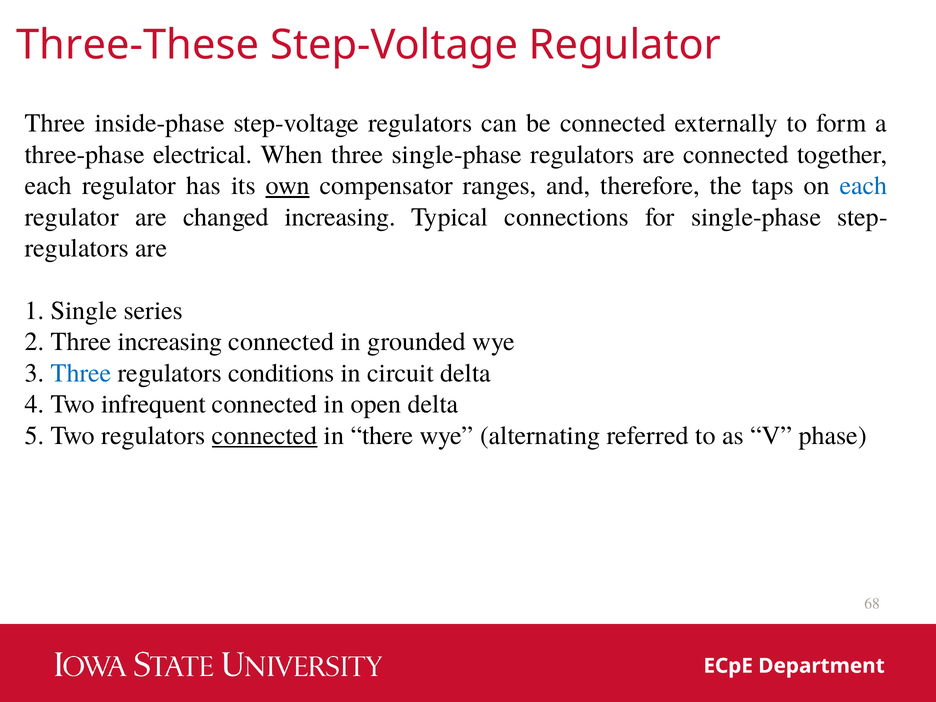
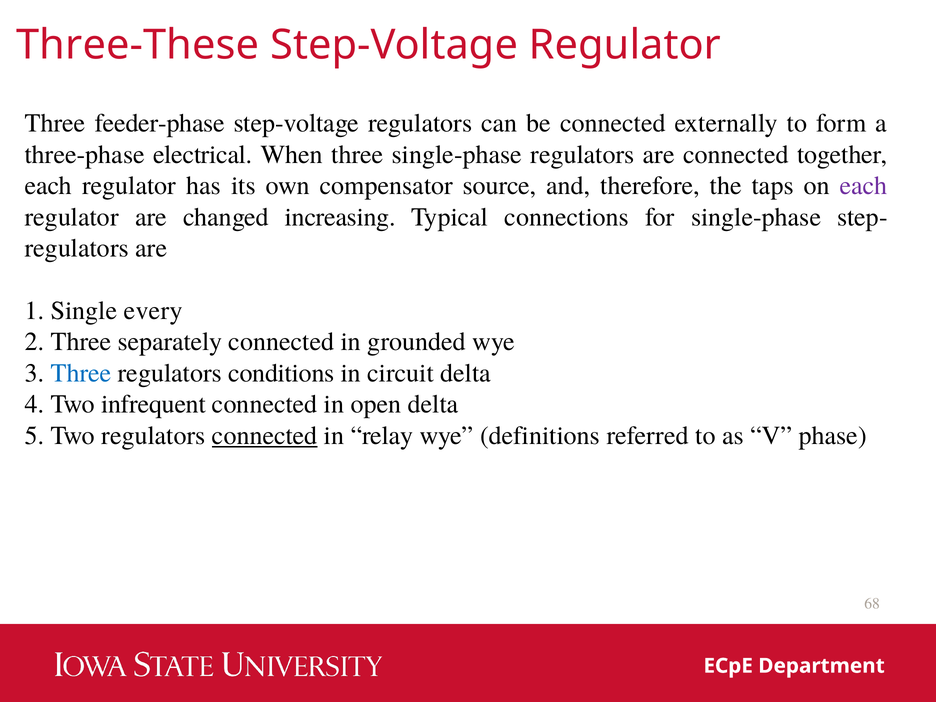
inside-phase: inside-phase -> feeder-phase
own underline: present -> none
ranges: ranges -> source
each at (864, 186) colour: blue -> purple
series: series -> every
Three increasing: increasing -> separately
there: there -> relay
alternating: alternating -> definitions
